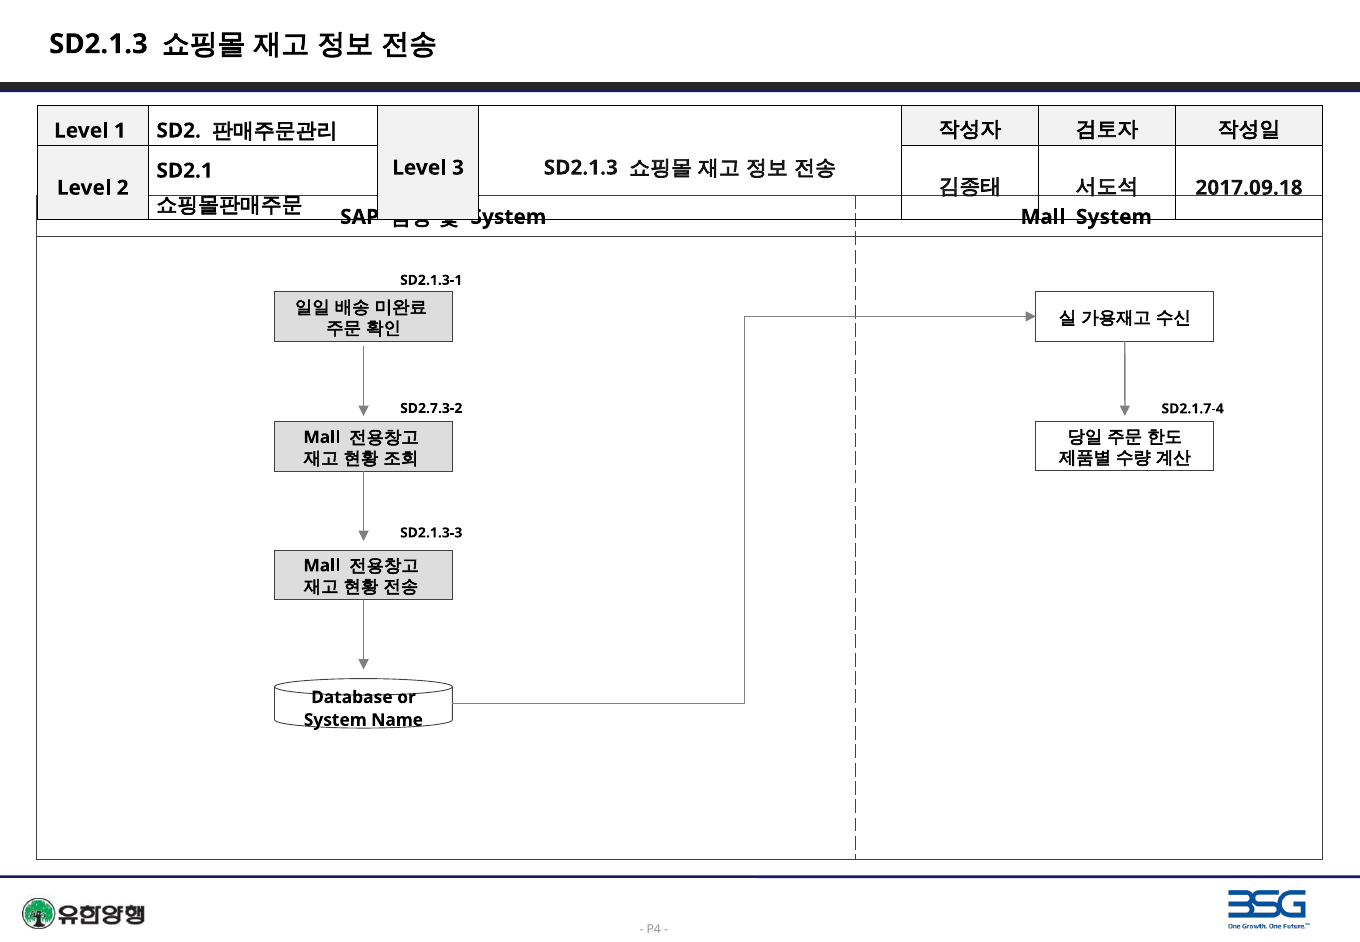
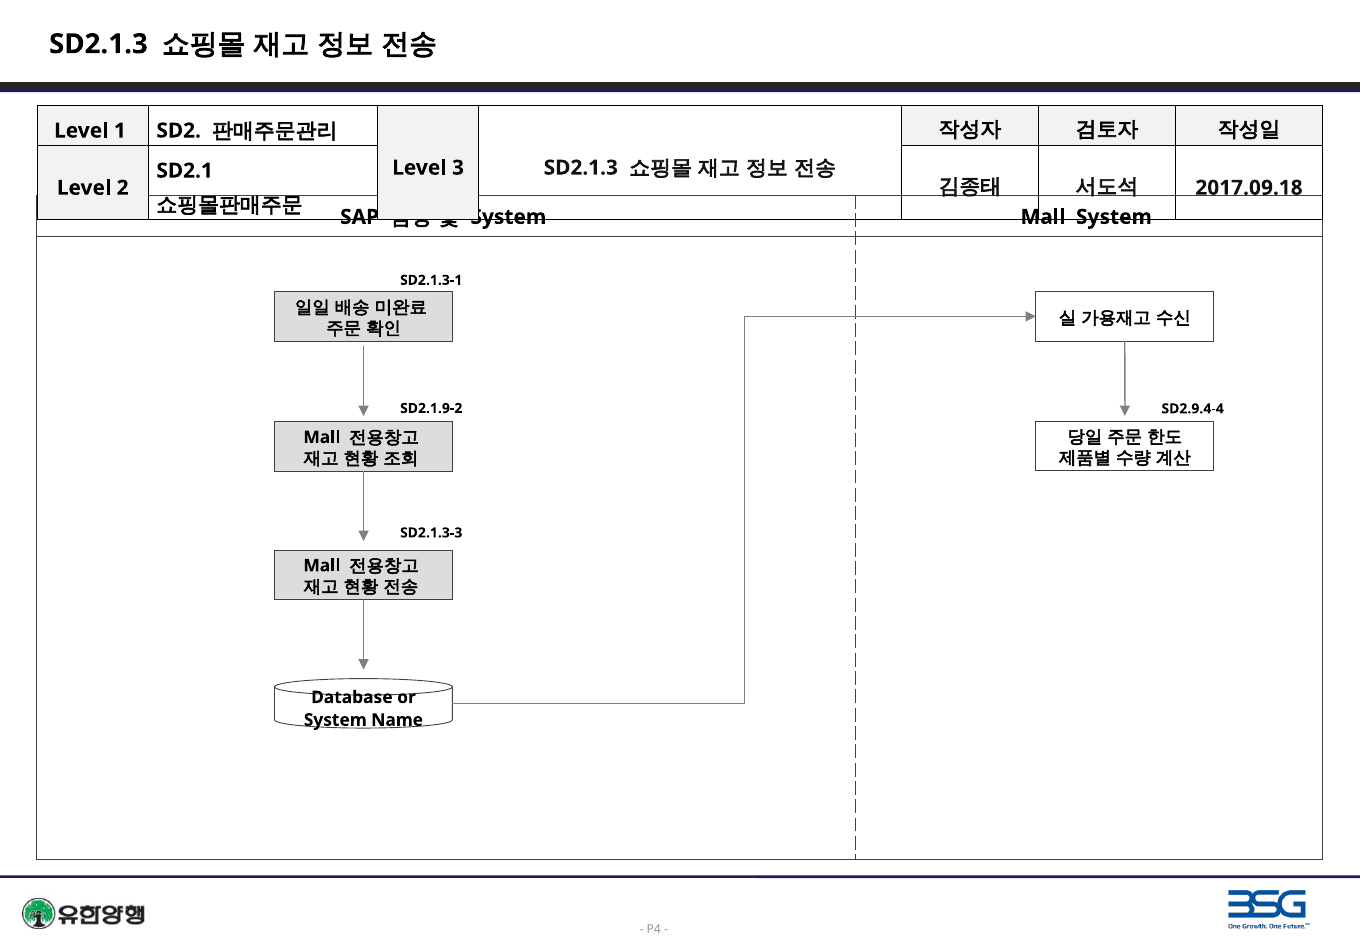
SD2.7.3-2: SD2.7.3-2 -> SD2.1.9-2
SD2.1.7-4: SD2.1.7-4 -> SD2.9.4-4
